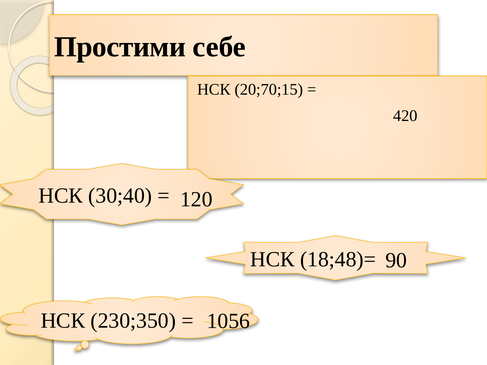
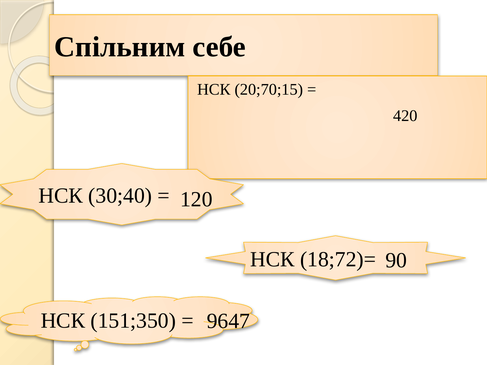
Простими: Простими -> Спільним
18;48)=: 18;48)= -> 18;72)=
230;350: 230;350 -> 151;350
1056: 1056 -> 9647
